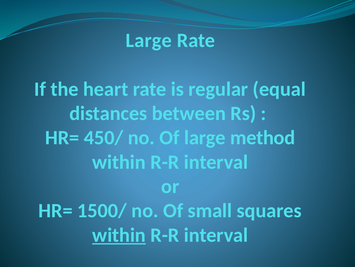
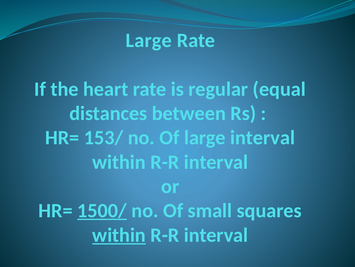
450/: 450/ -> 153/
large method: method -> interval
1500/ underline: none -> present
